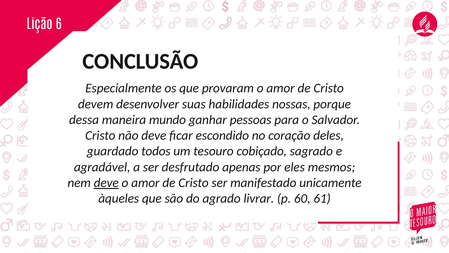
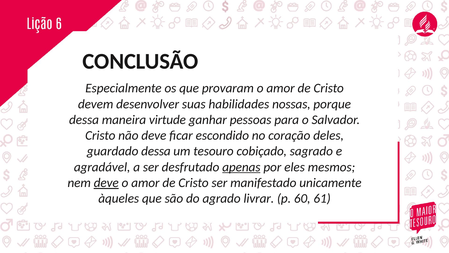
mundo: mundo -> virtude
guardado todos: todos -> dessa
apenas underline: none -> present
